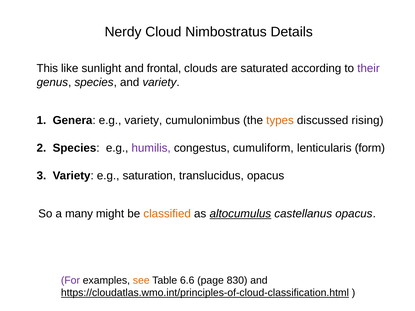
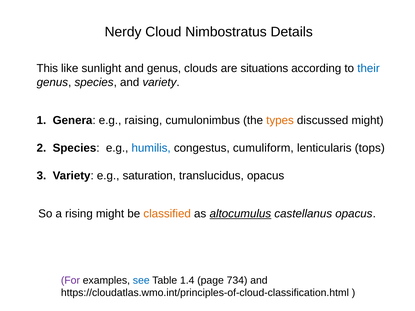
and frontal: frontal -> genus
saturated: saturated -> situations
their colour: purple -> blue
e.g variety: variety -> raising
discussed rising: rising -> might
humilis colour: purple -> blue
form: form -> tops
many: many -> rising
see colour: orange -> blue
6.6: 6.6 -> 1.4
830: 830 -> 734
https://cloudatlas.wmo.int/principles-of-cloud-classification.html underline: present -> none
